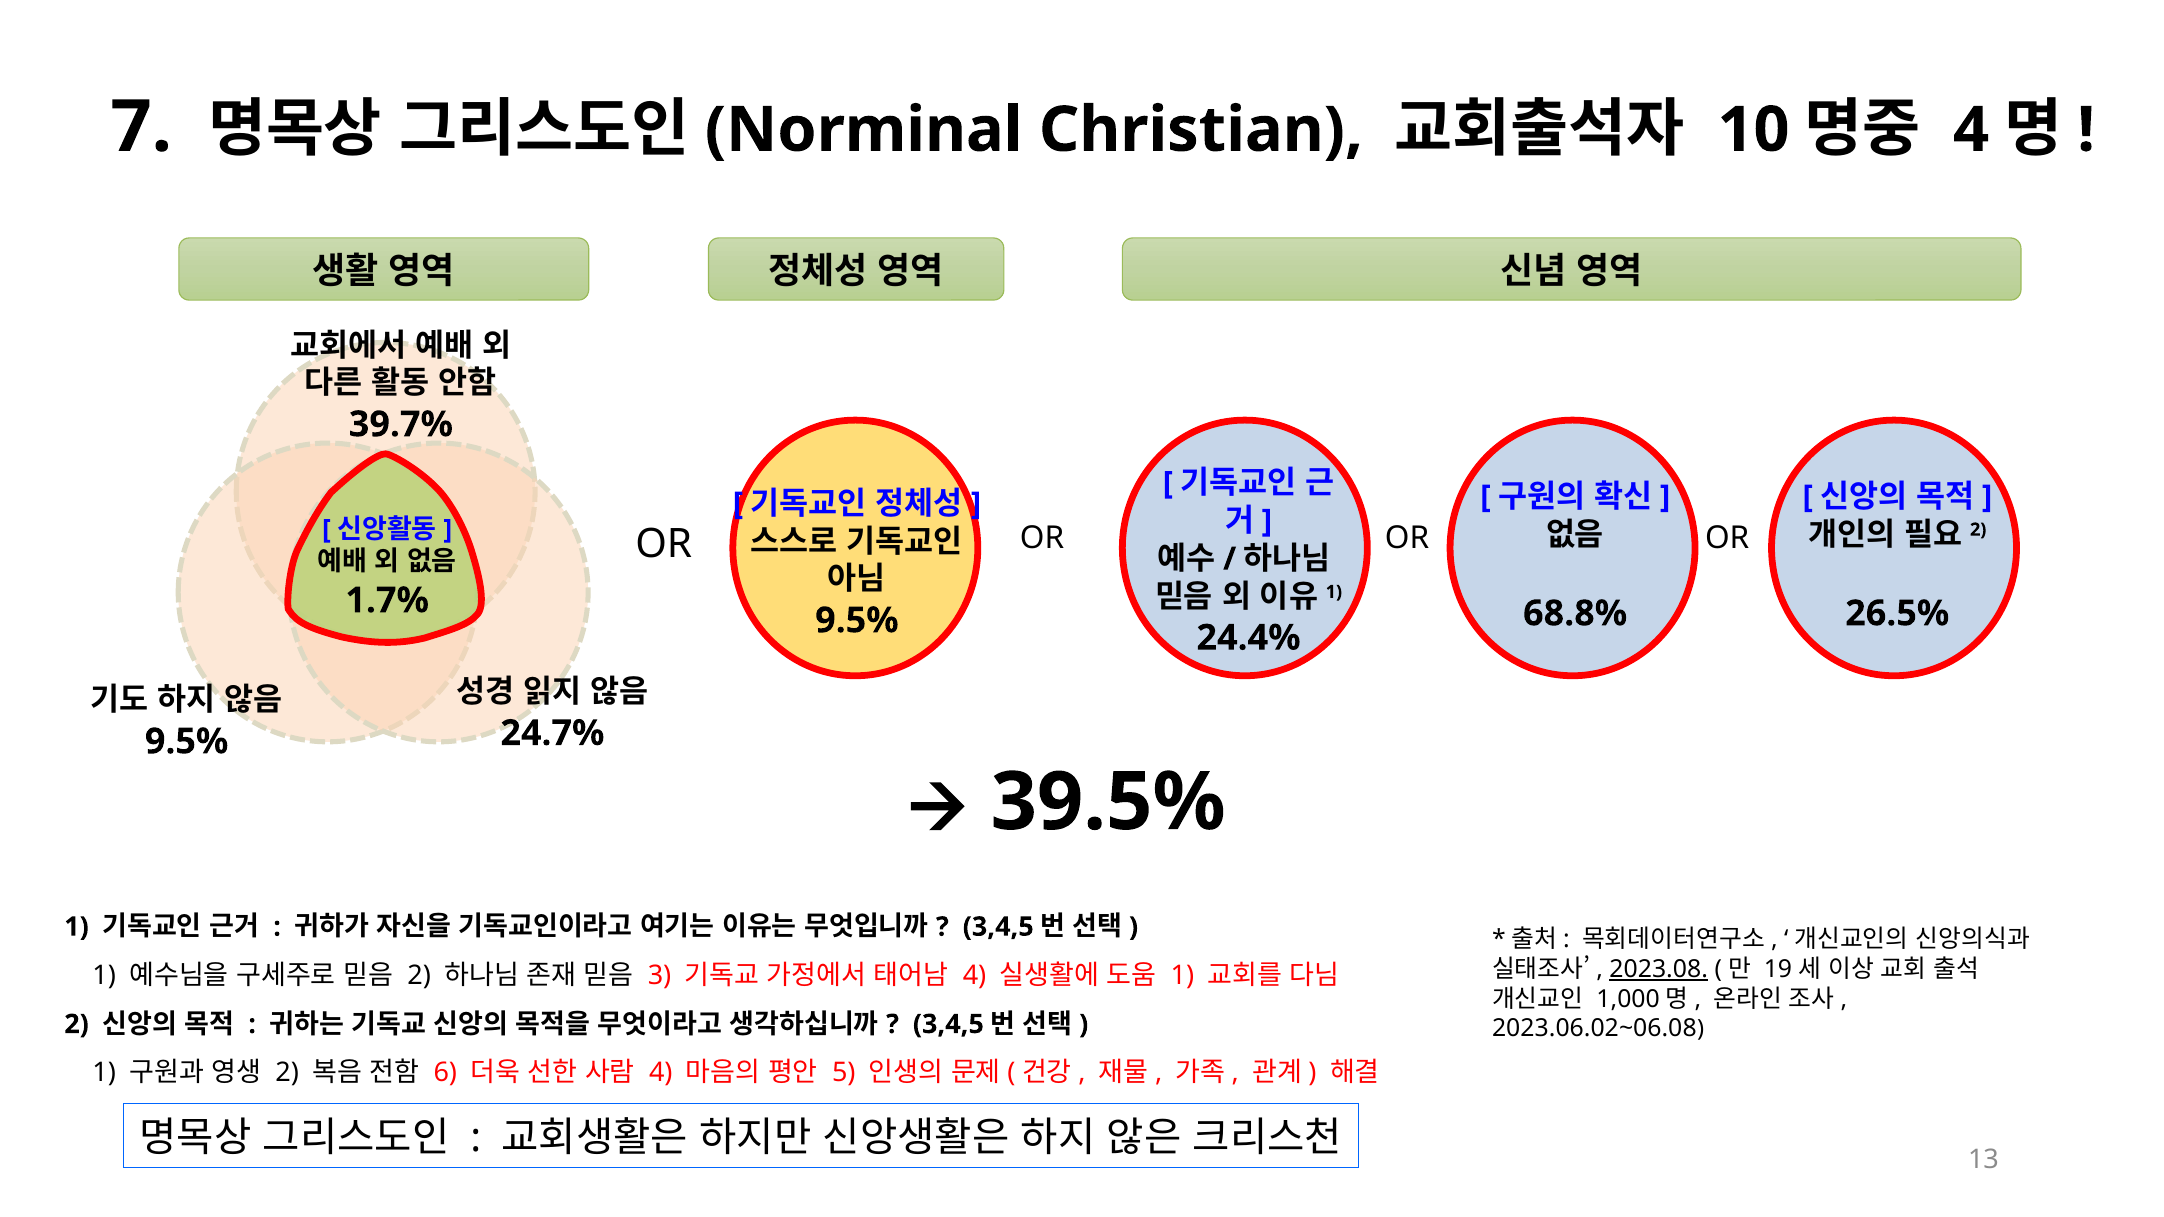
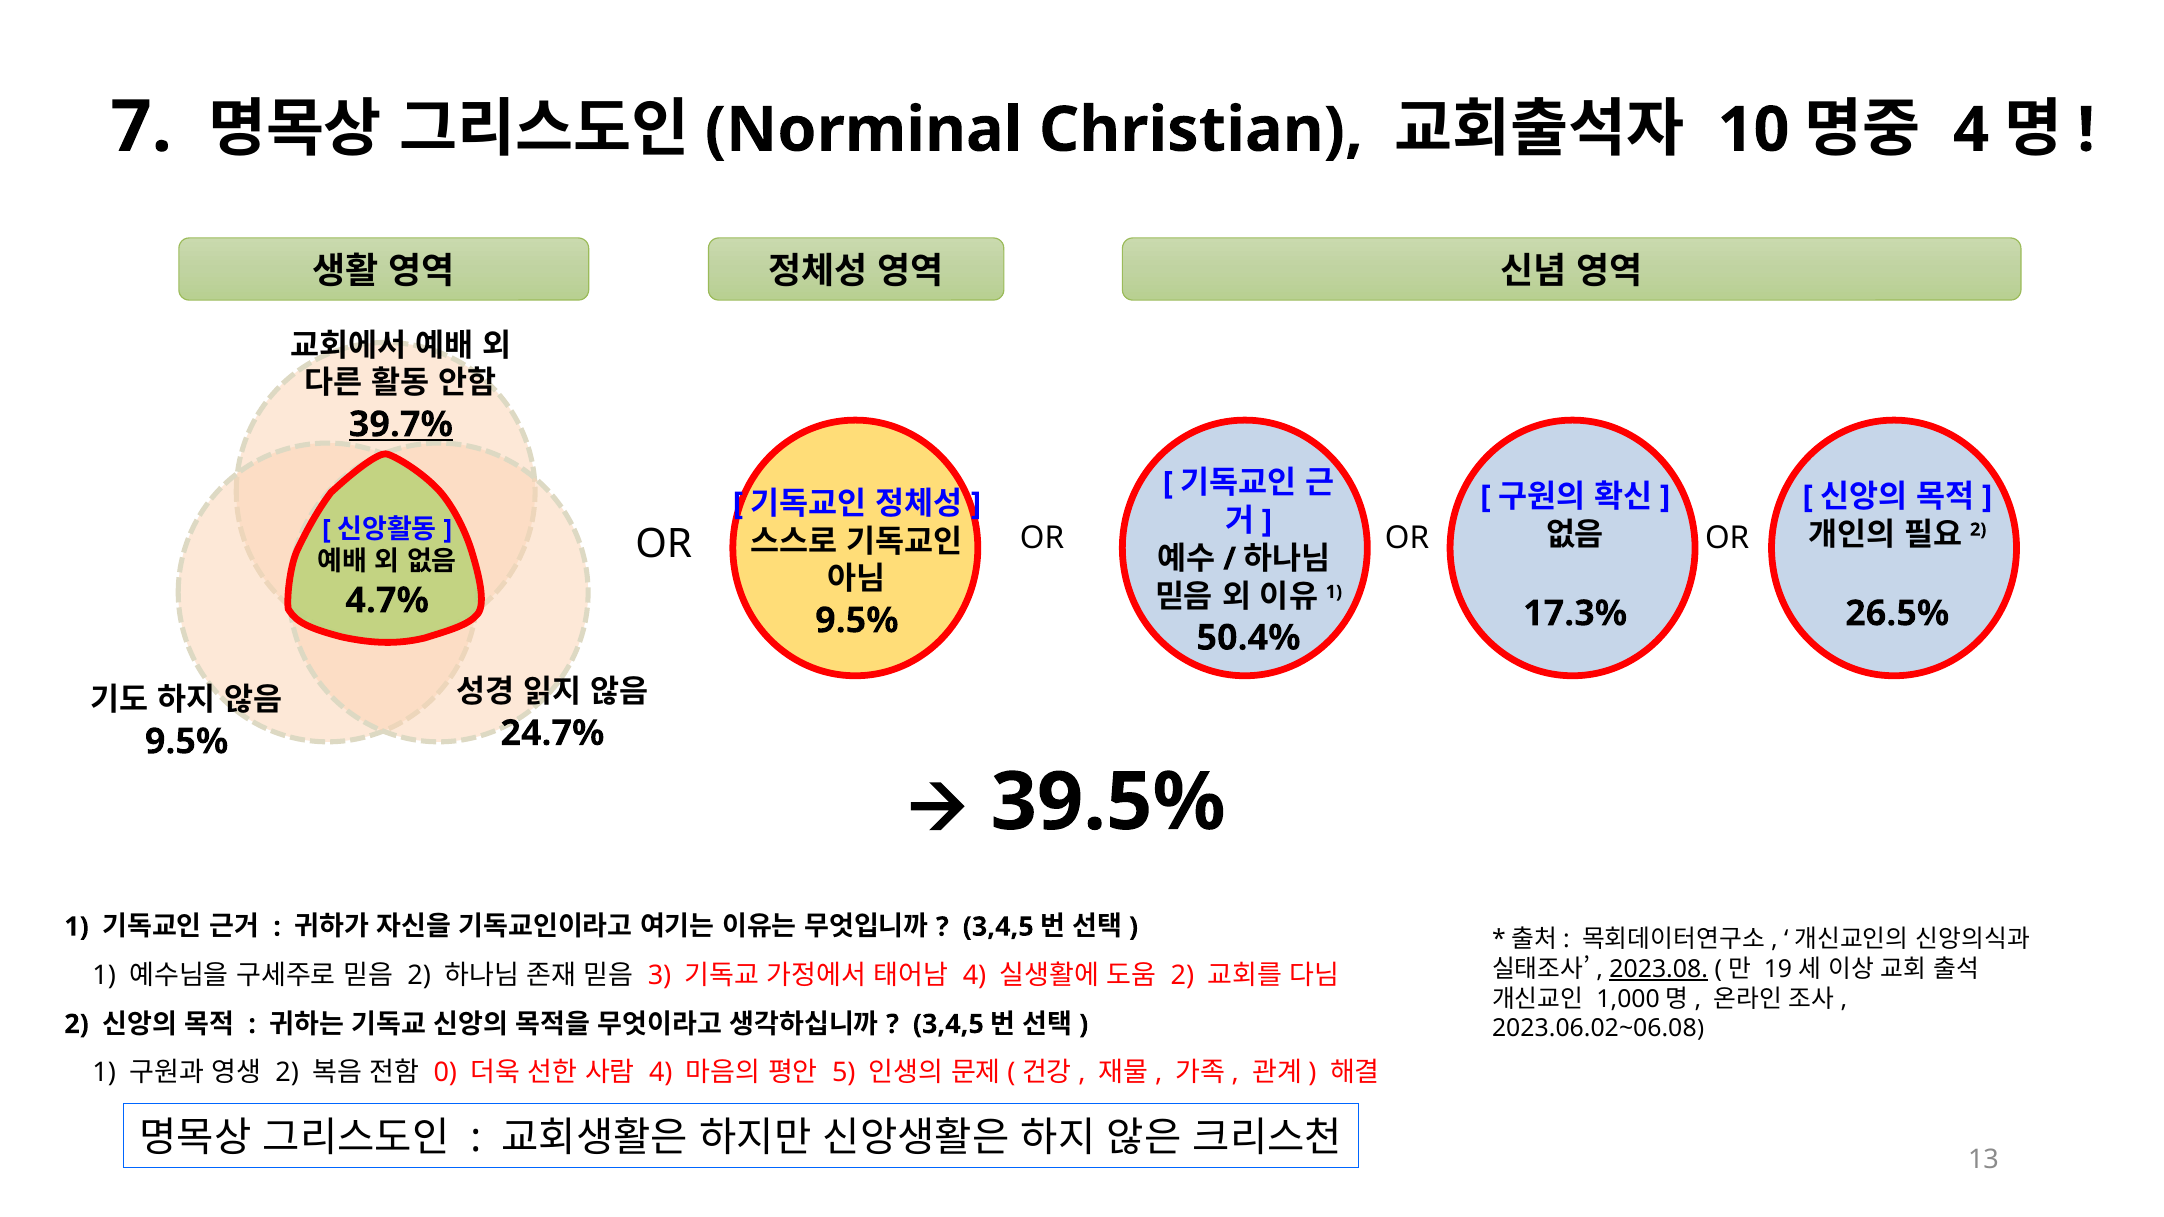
39.7% underline: none -> present
1.7%: 1.7% -> 4.7%
68.8%: 68.8% -> 17.3%
24.4%: 24.4% -> 50.4%
1 at (1182, 976): 1 -> 2
6: 6 -> 0
